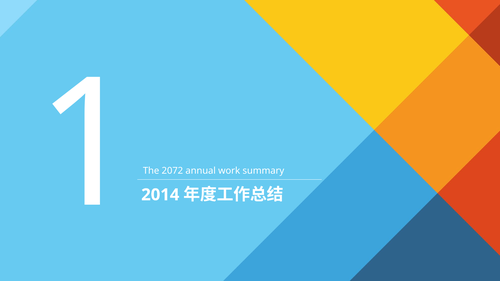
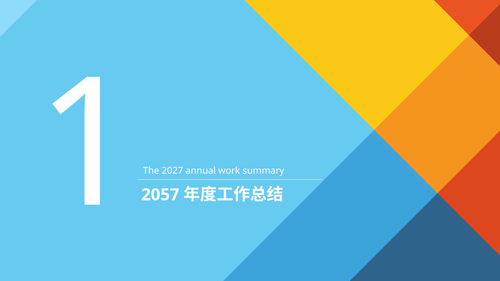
2072: 2072 -> 2027
2014: 2014 -> 2057
